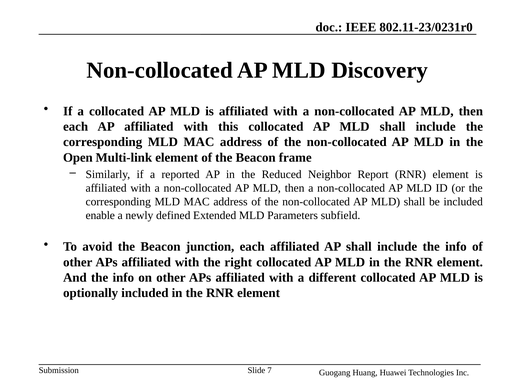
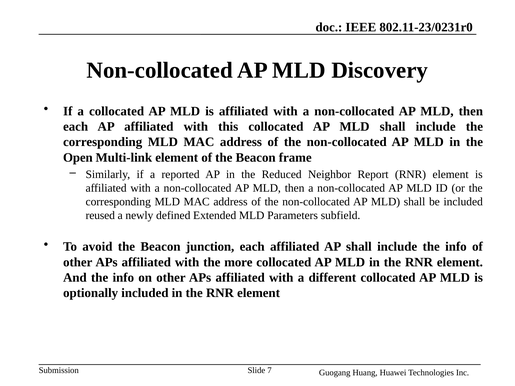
enable: enable -> reused
right: right -> more
